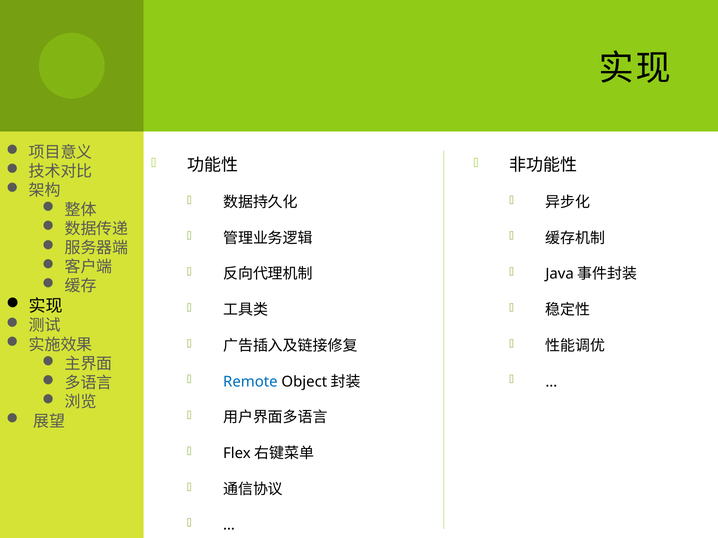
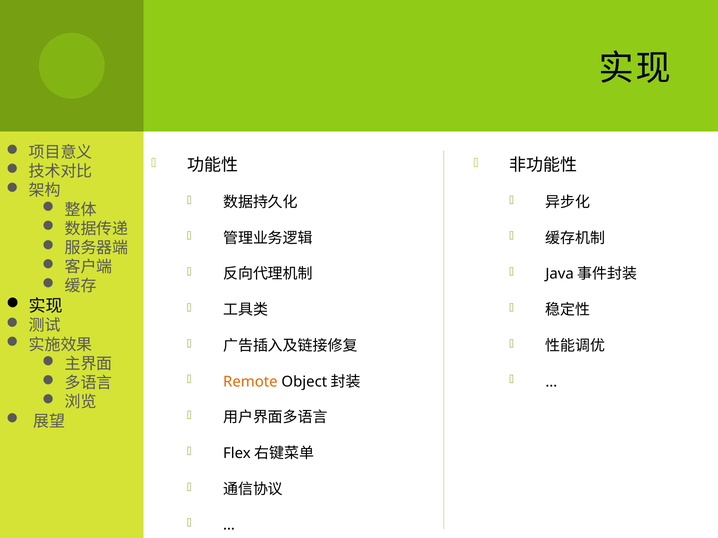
Remote colour: blue -> orange
